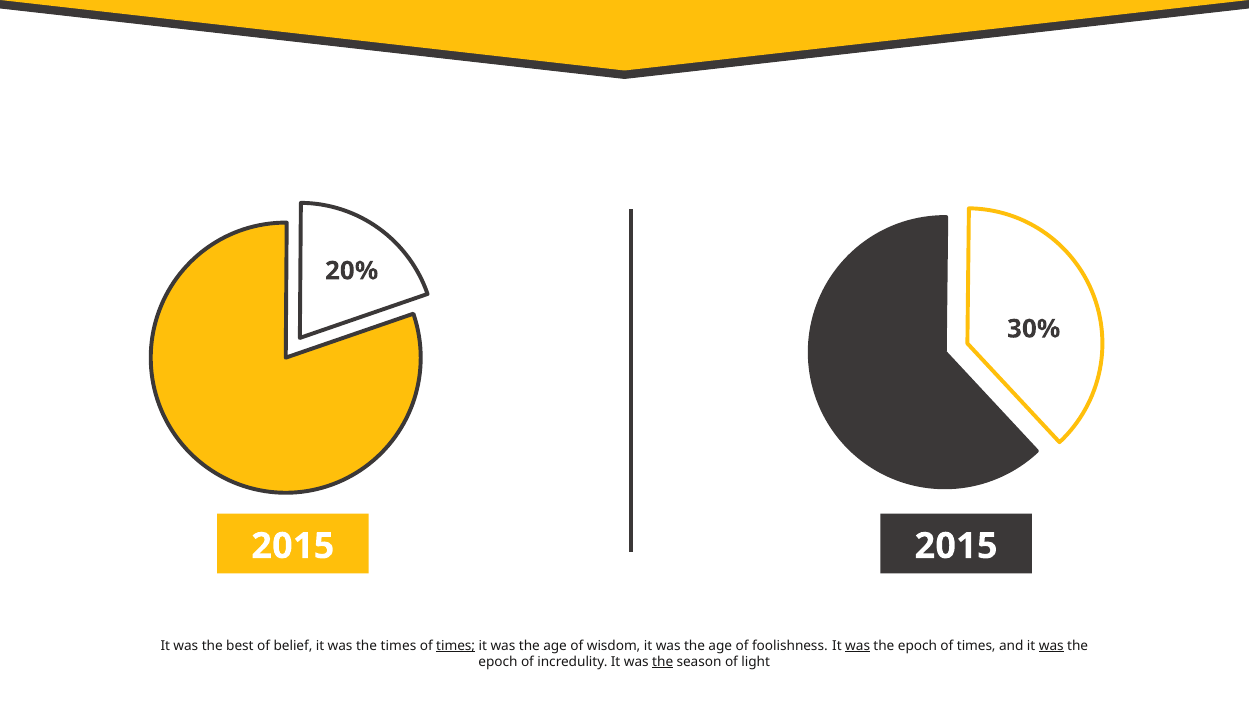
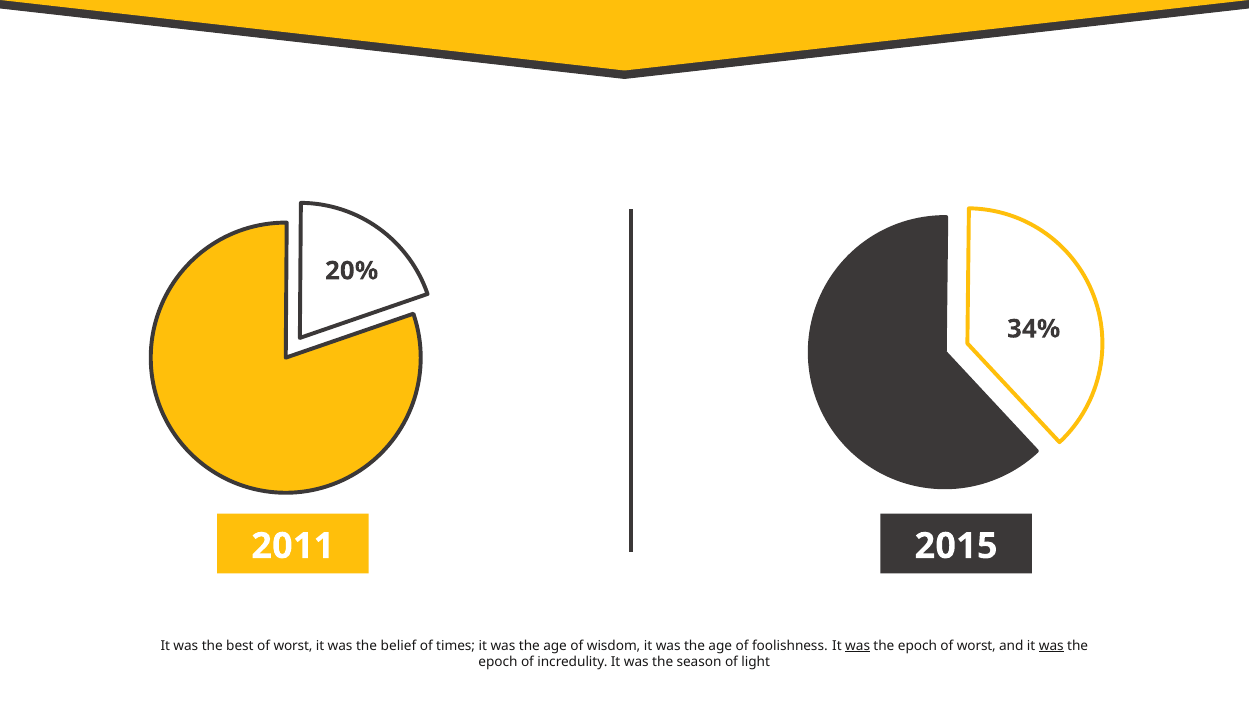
30%: 30% -> 34%
2015 at (293, 546): 2015 -> 2011
best of belief: belief -> worst
the times: times -> belief
times at (456, 645) underline: present -> none
epoch of times: times -> worst
the at (663, 662) underline: present -> none
